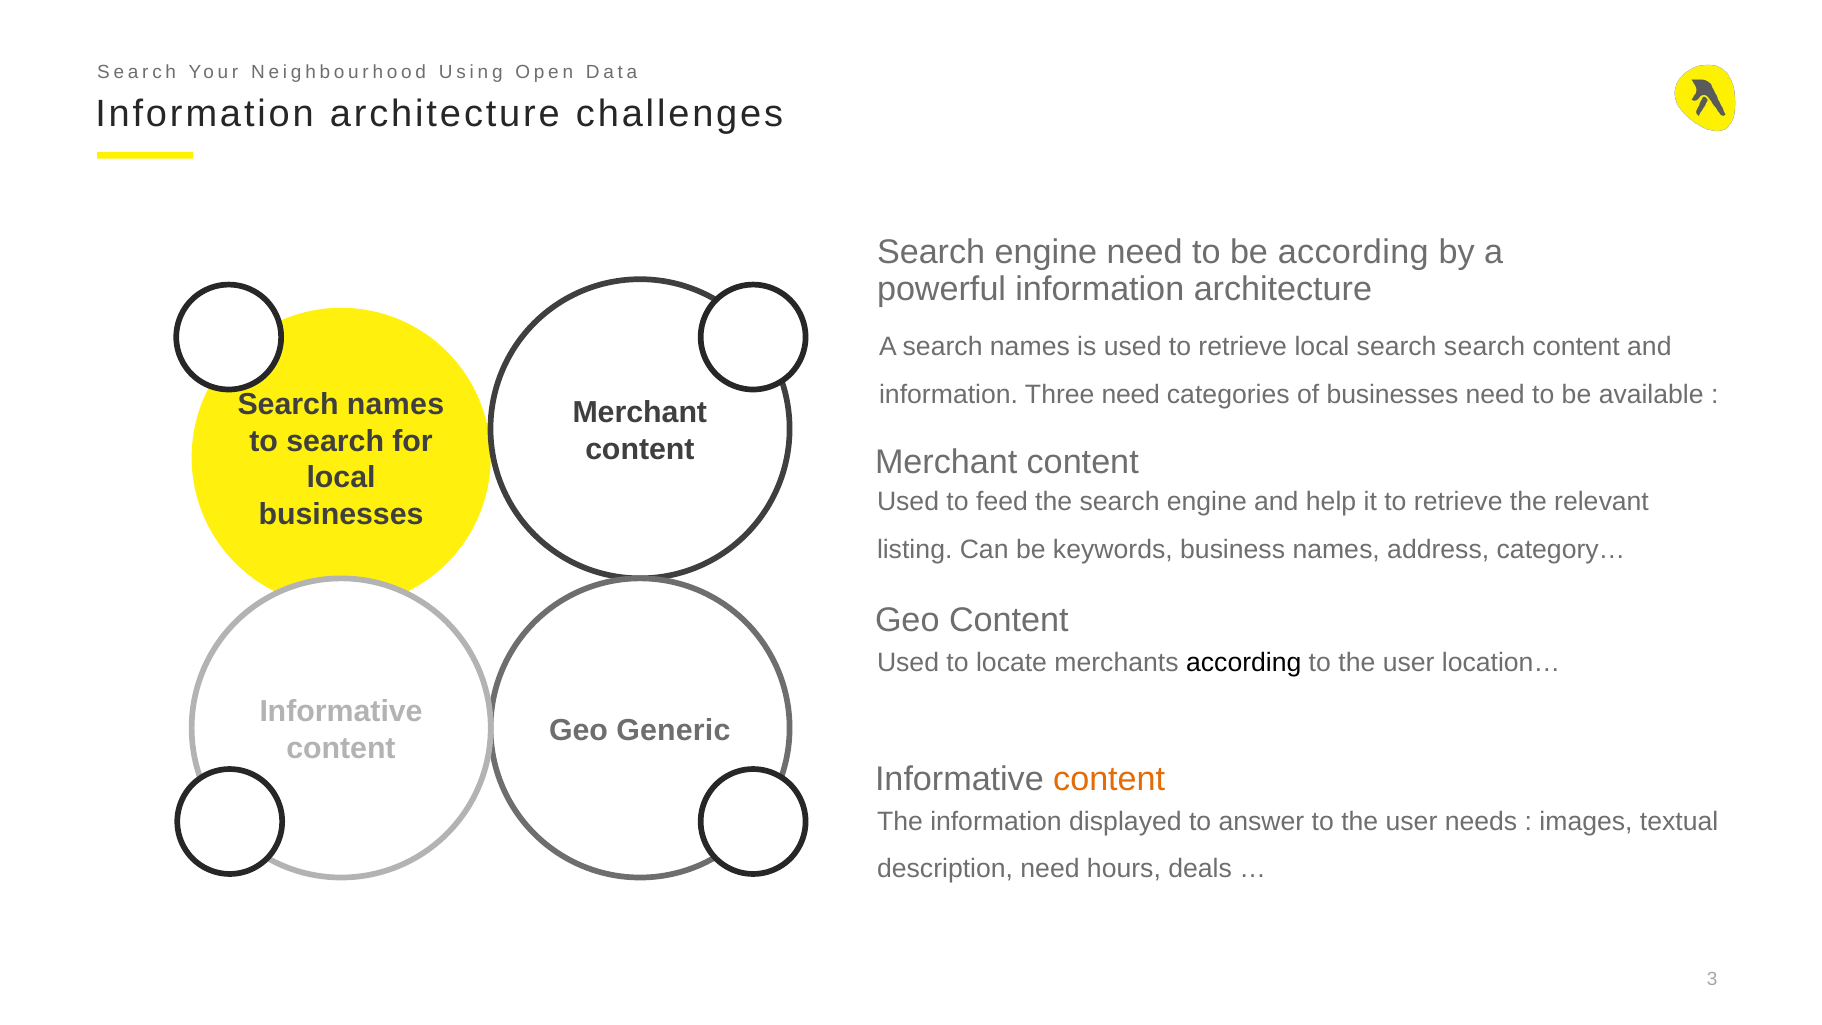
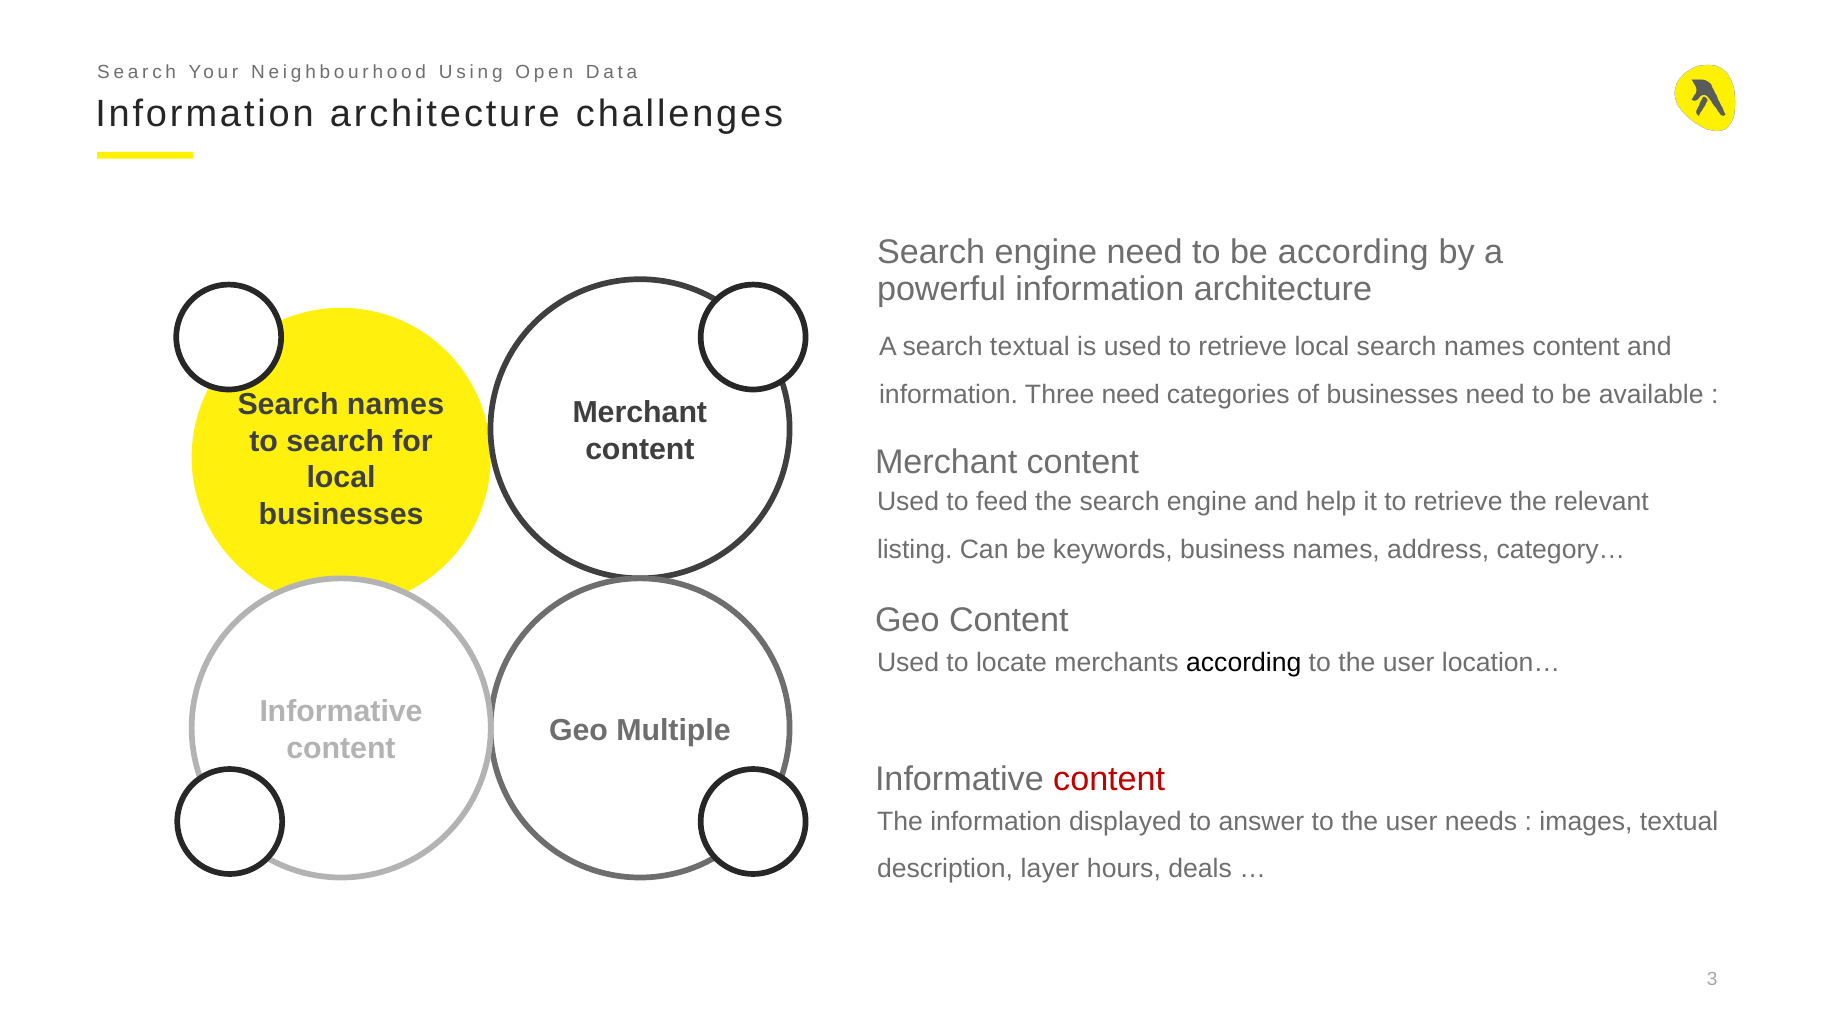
A search names: names -> textual
local search search: search -> names
Generic: Generic -> Multiple
content at (1109, 779) colour: orange -> red
description need: need -> layer
